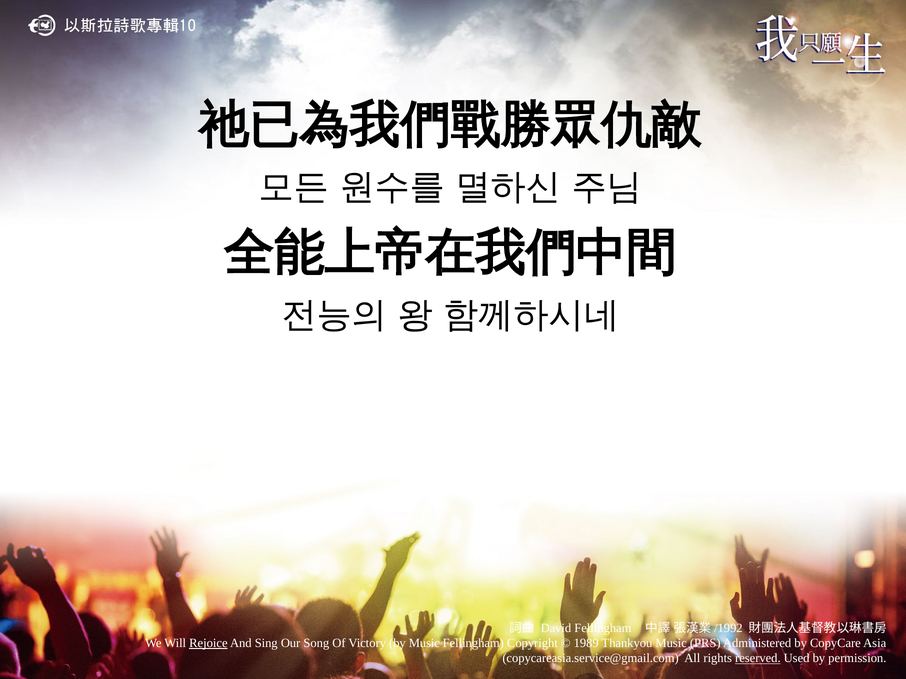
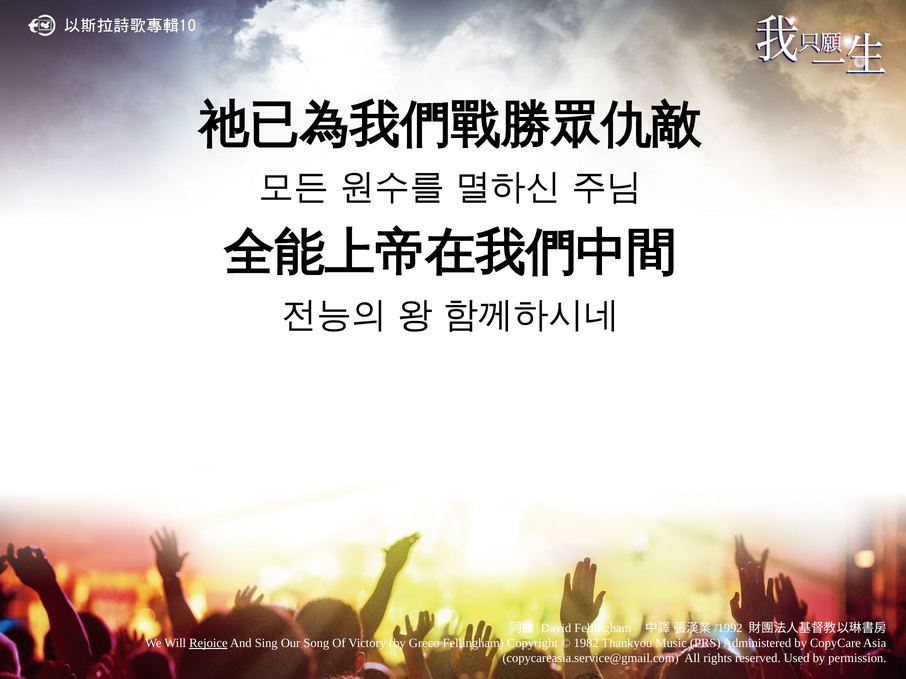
by Music: Music -> Greco
1989: 1989 -> 1982
reserved underline: present -> none
